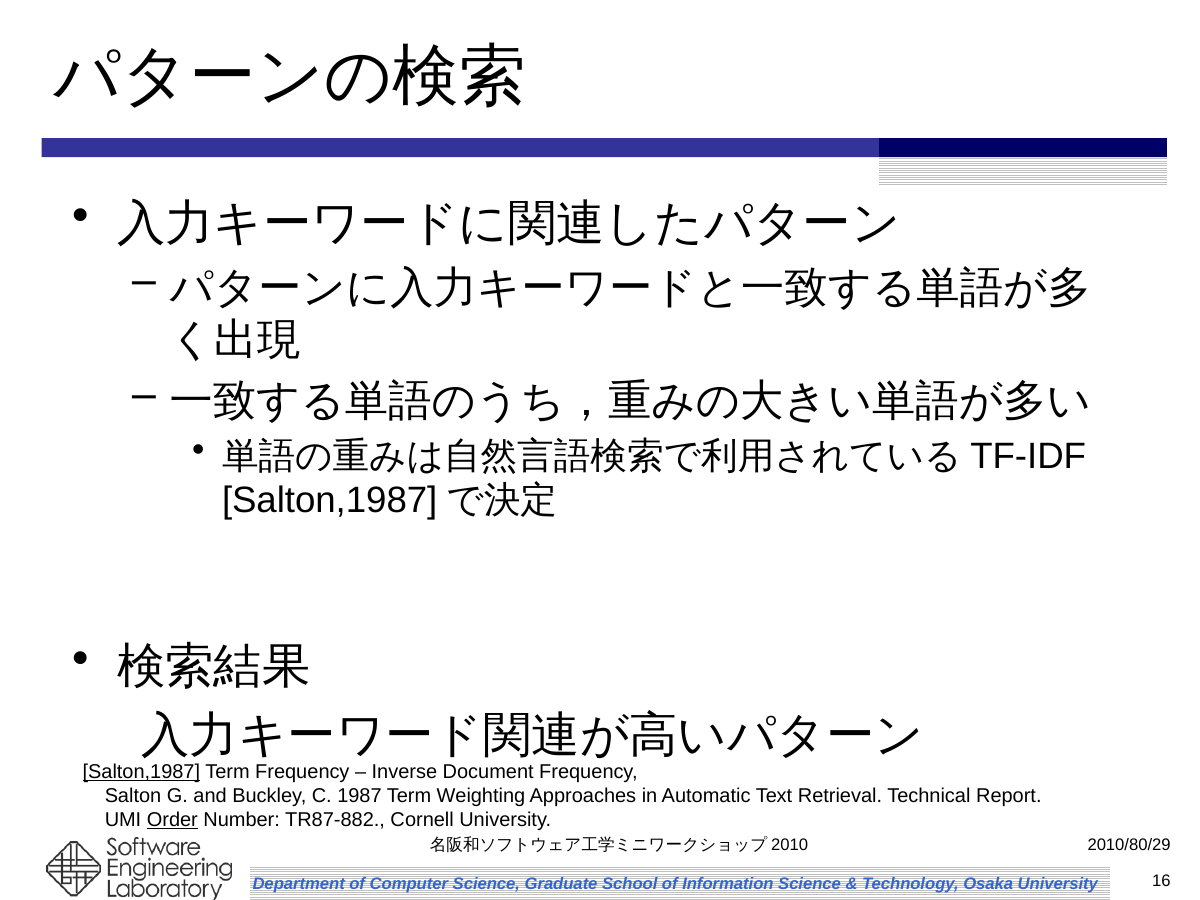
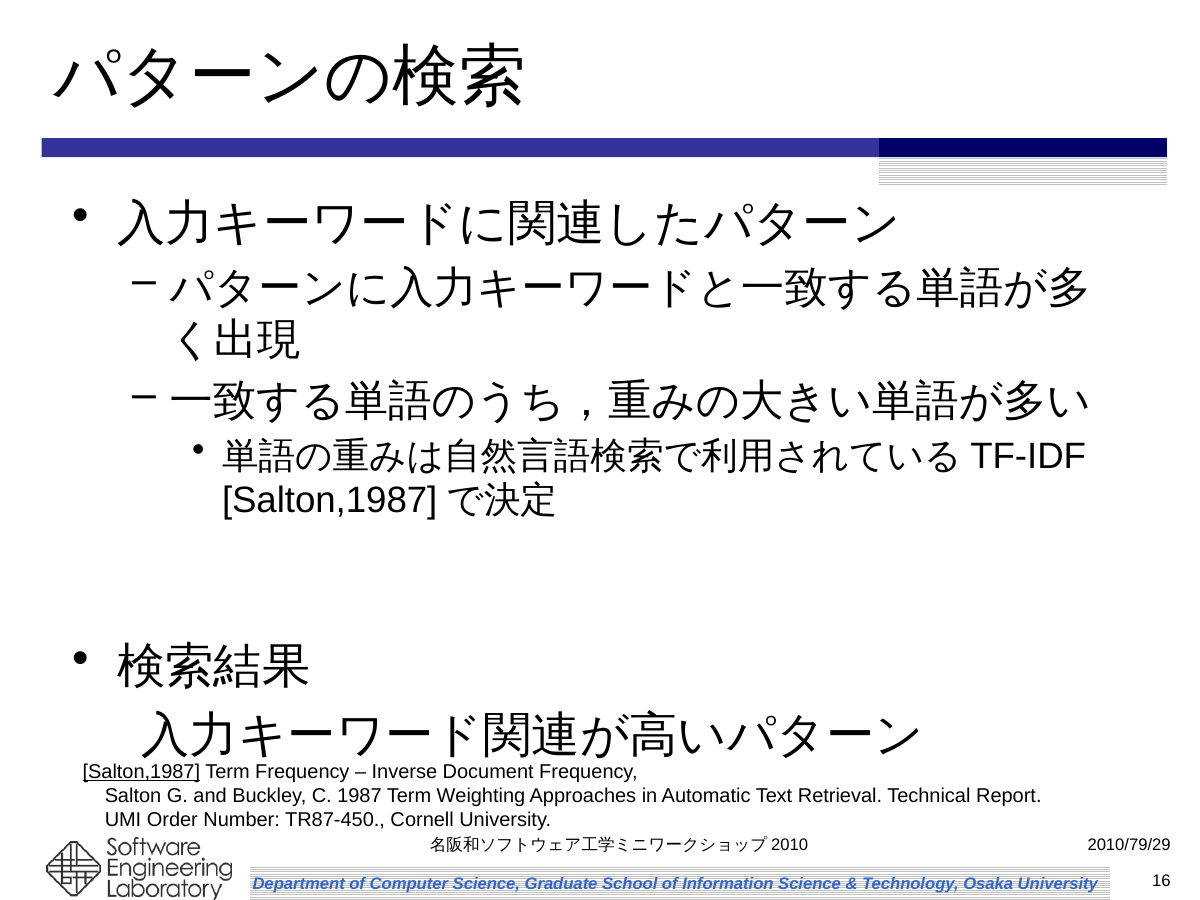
Order underline: present -> none
TR87-882: TR87-882 -> TR87-450
2010/80/29: 2010/80/29 -> 2010/79/29
